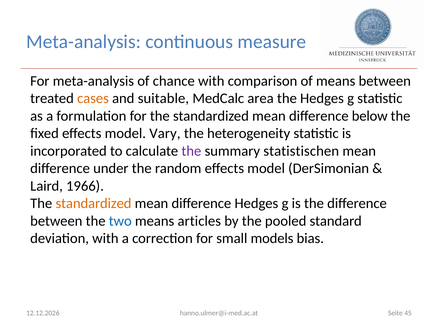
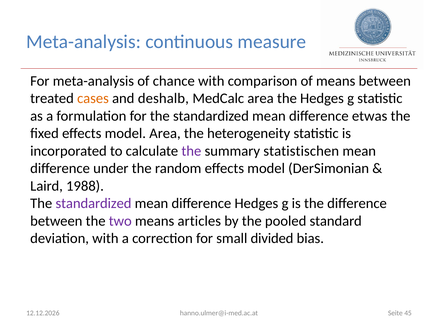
suitable: suitable -> deshalb
below: below -> etwas
model Vary: Vary -> Area
1966: 1966 -> 1988
standardized at (94, 204) colour: orange -> purple
two colour: blue -> purple
models: models -> divided
